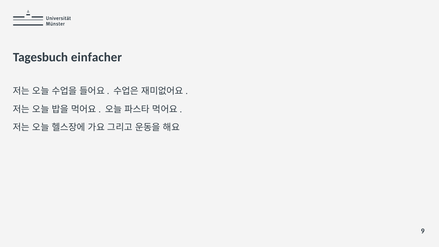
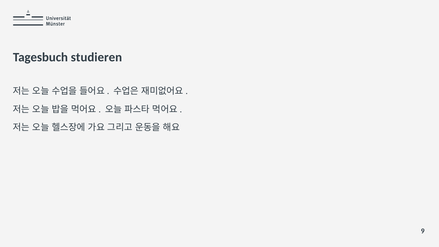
einfacher: einfacher -> studieren
